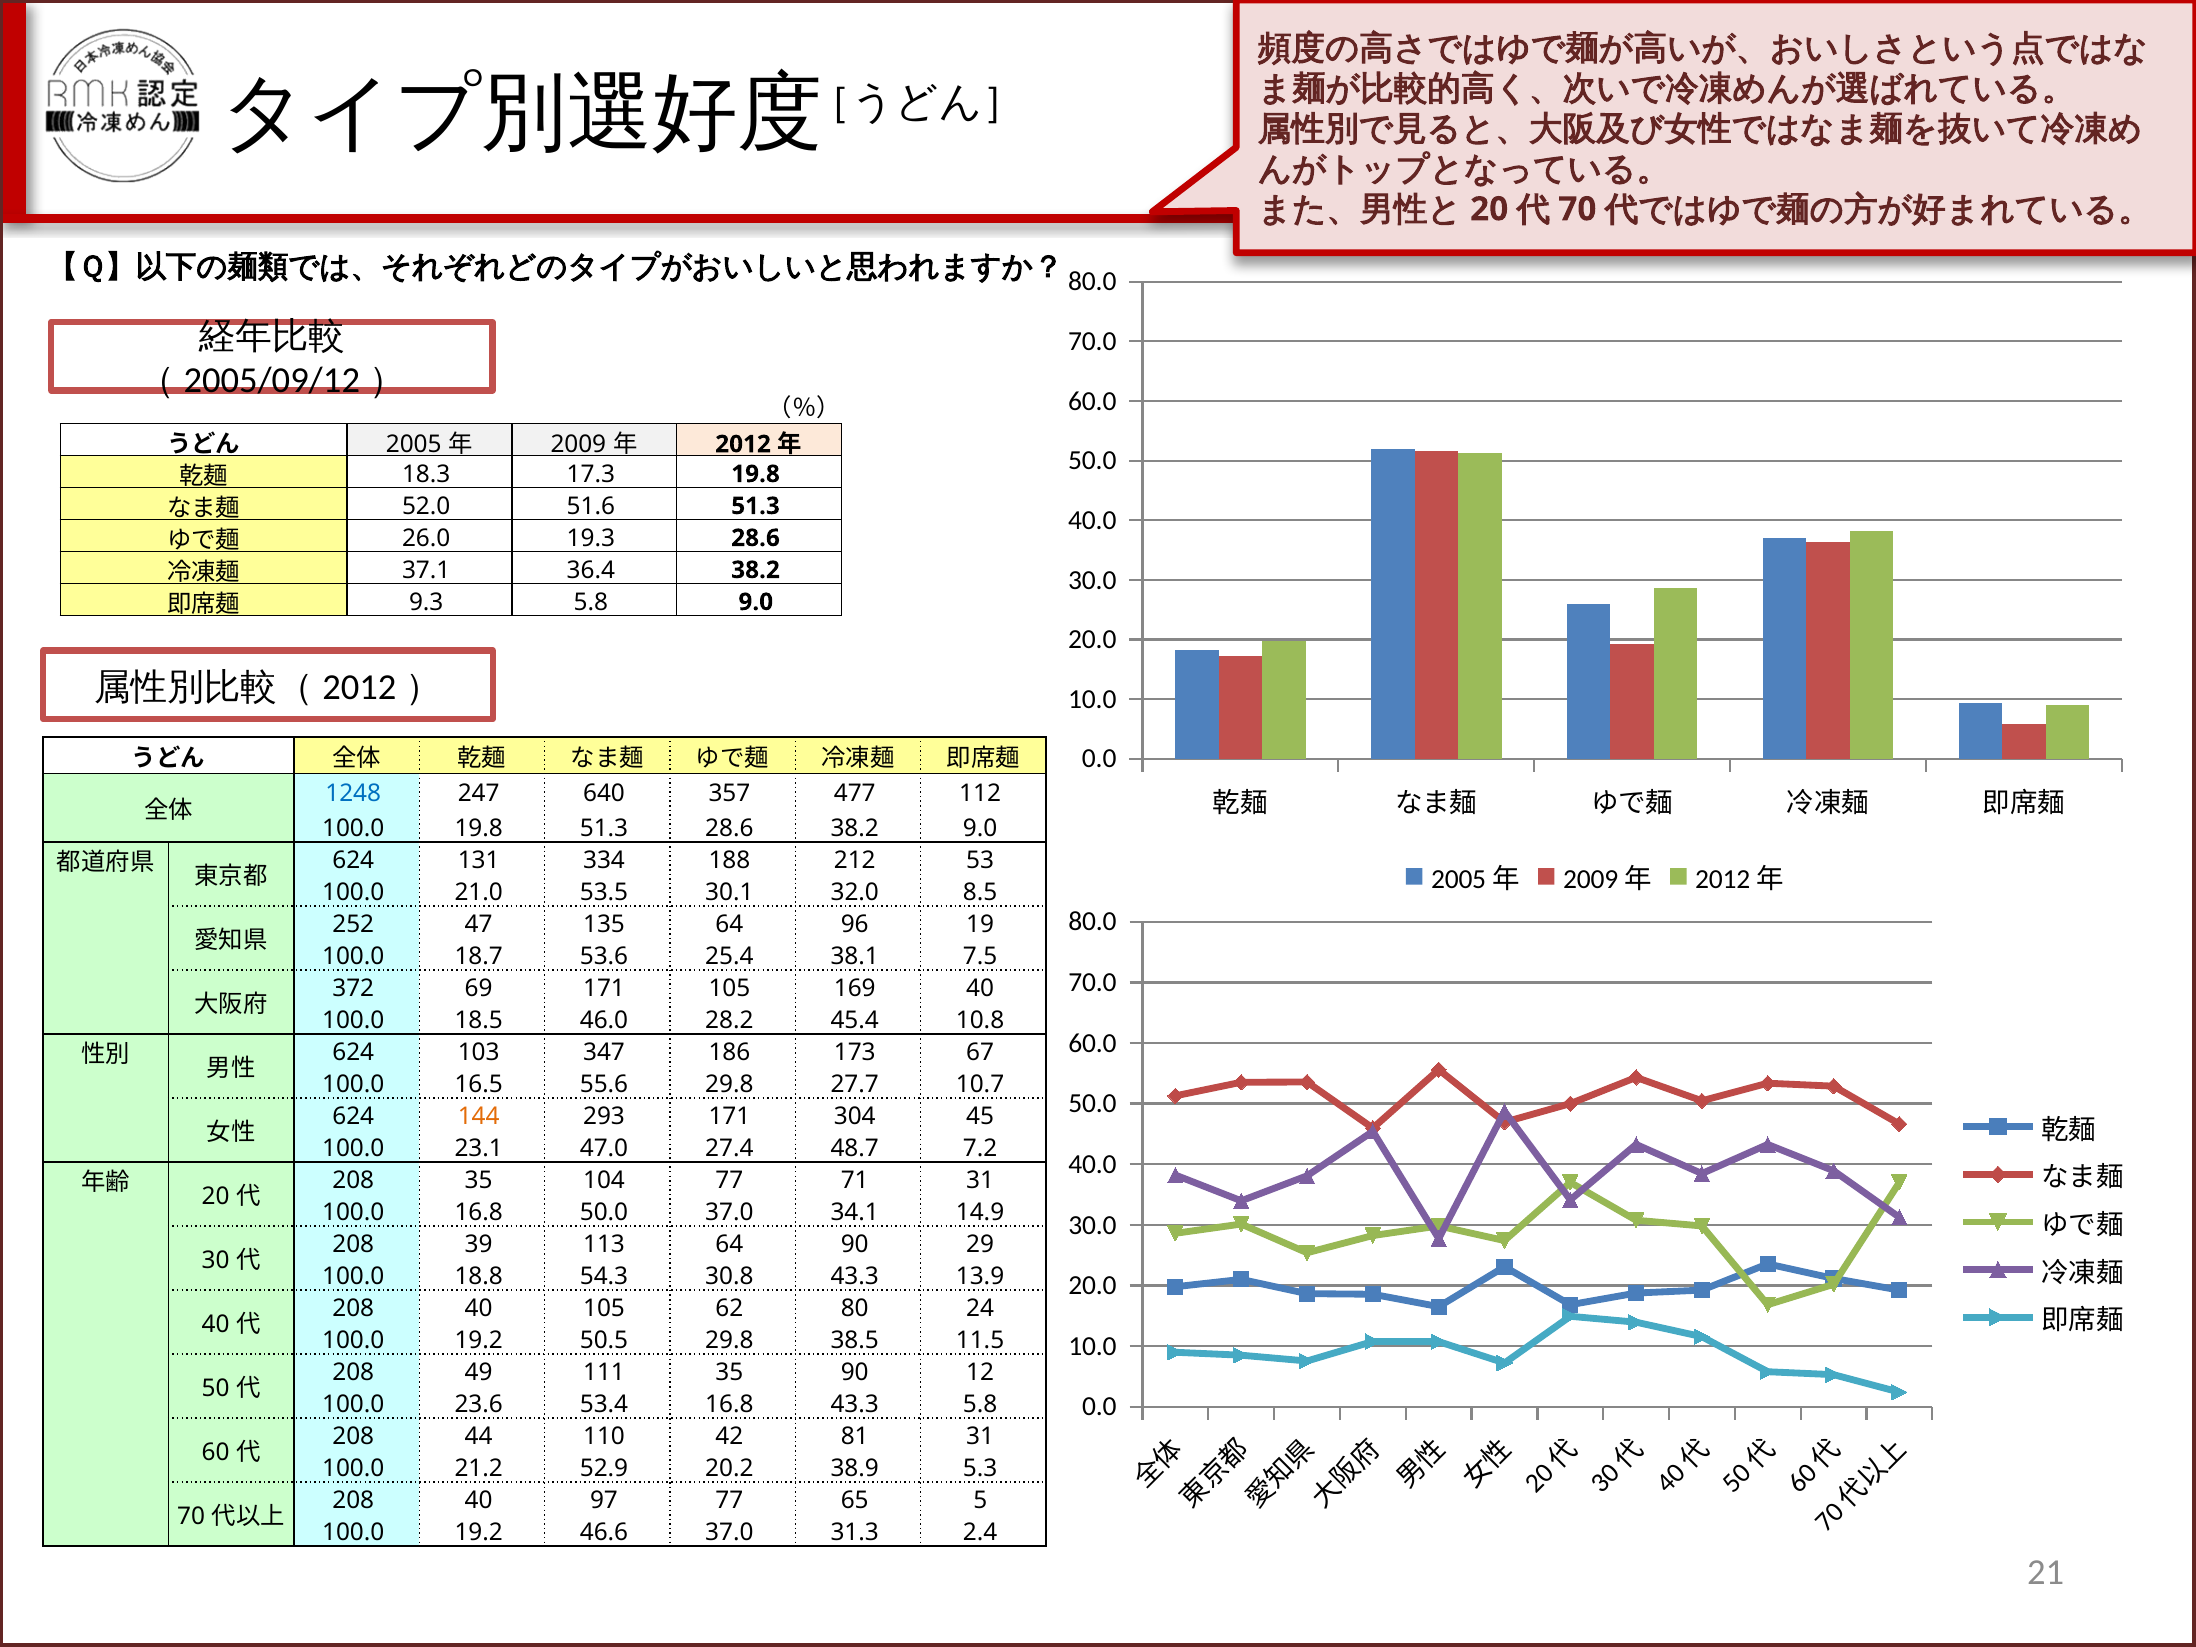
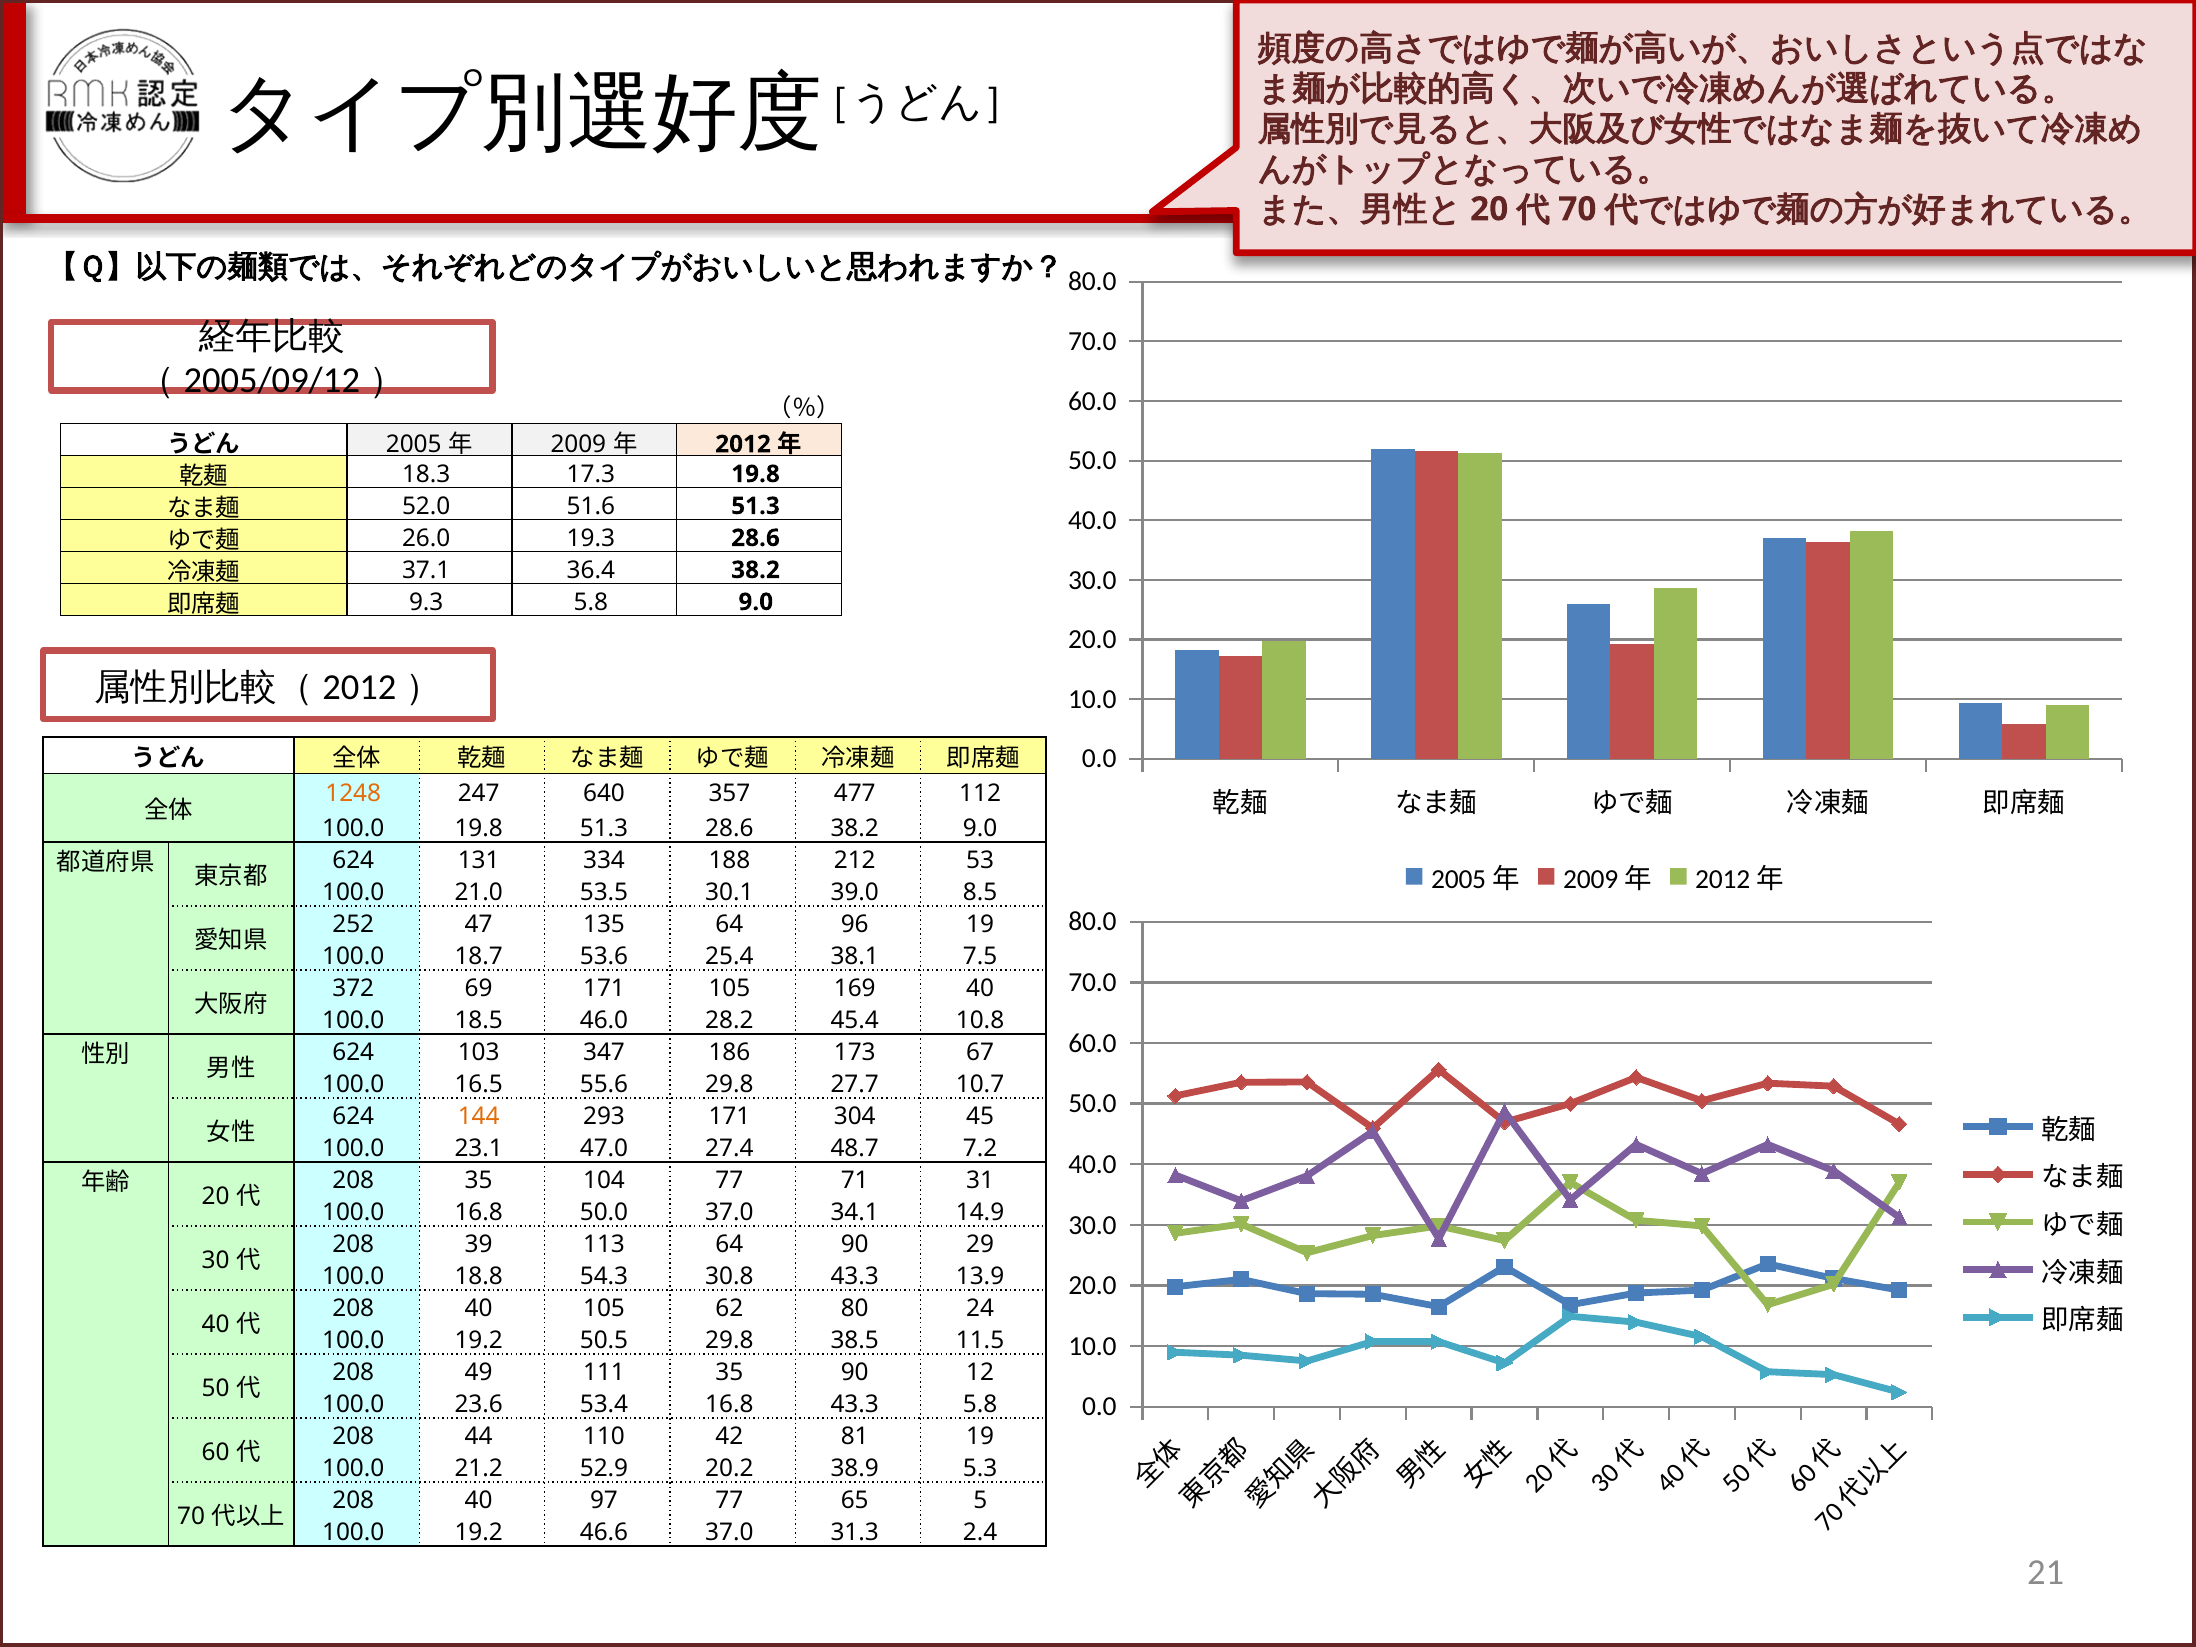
1248 colour: blue -> orange
32.0: 32.0 -> 39.0
81 31: 31 -> 19
